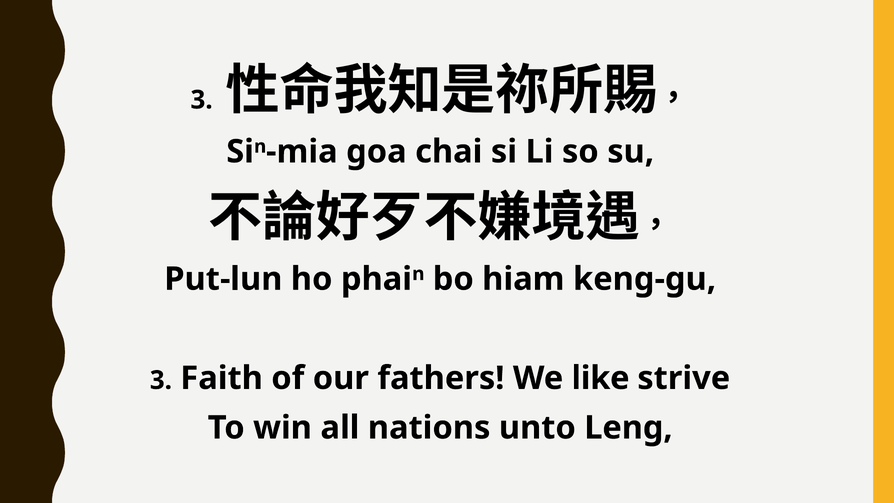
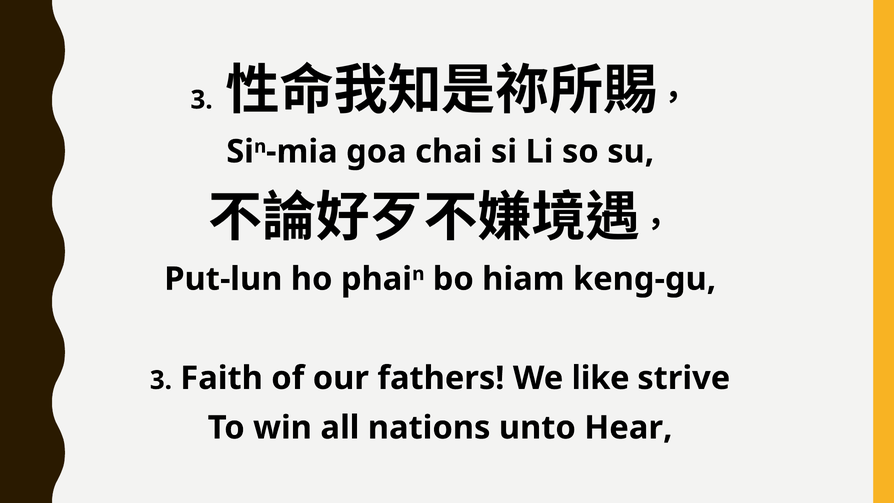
Leng: Leng -> Hear
